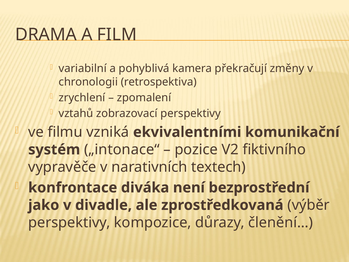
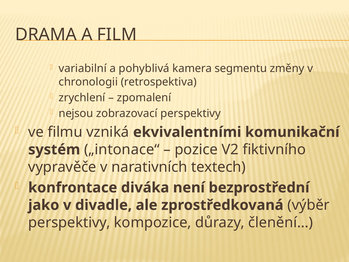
překračují: překračují -> segmentu
vztahů: vztahů -> nejsou
